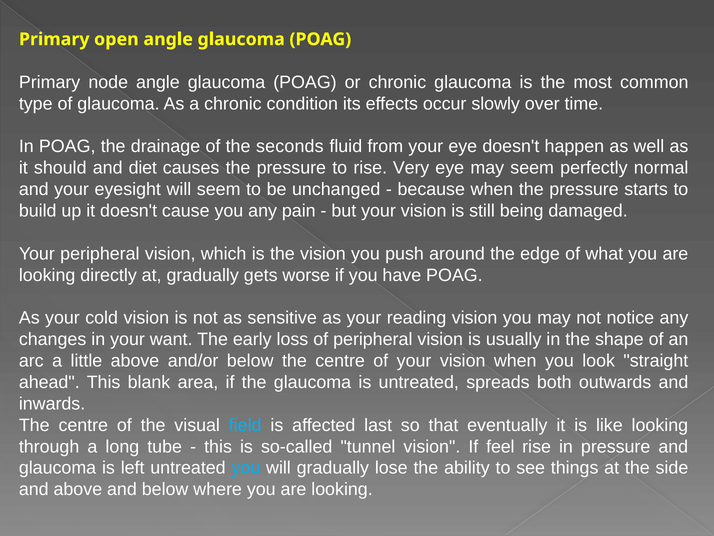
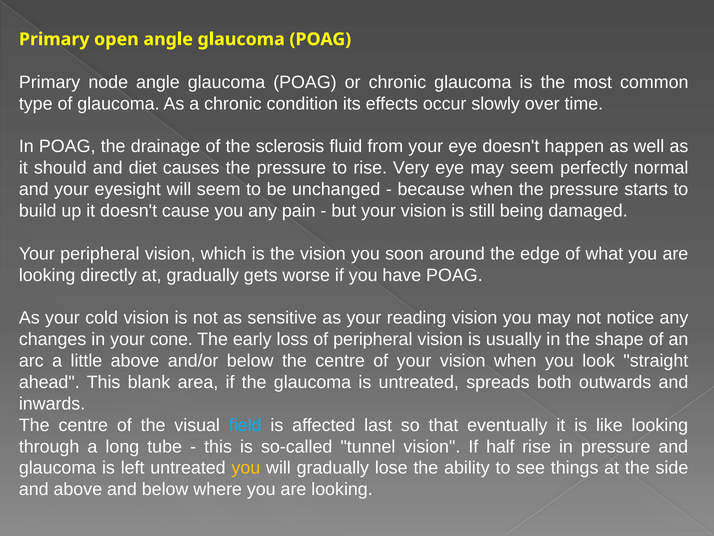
seconds: seconds -> sclerosis
push: push -> soon
want: want -> cone
feel: feel -> half
you at (246, 468) colour: light blue -> yellow
